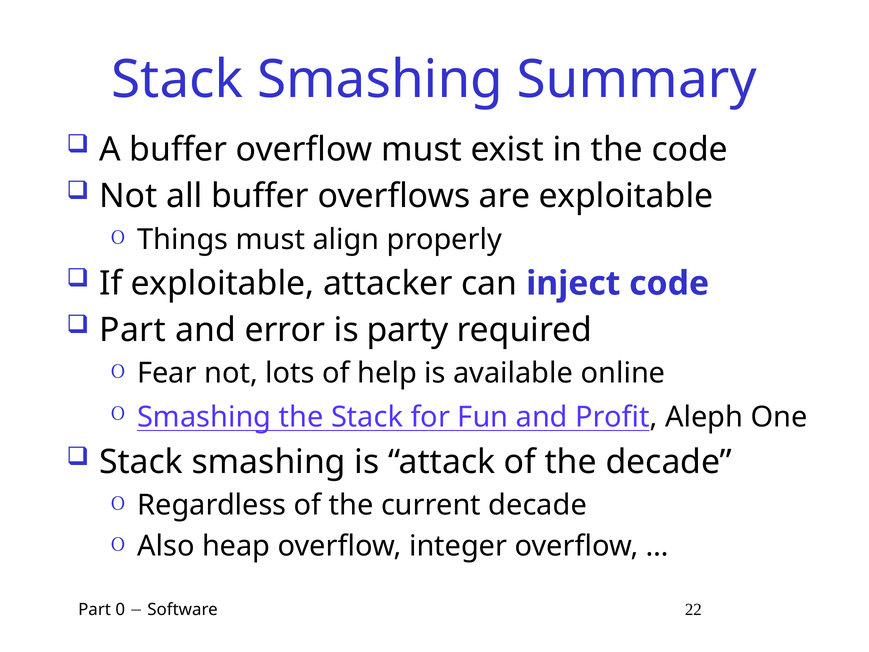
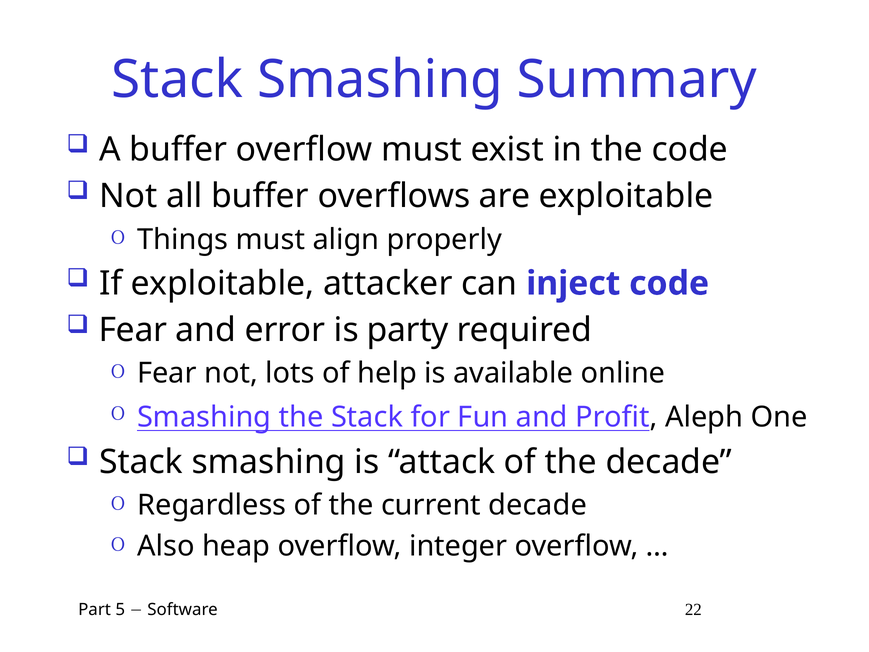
Part at (133, 330): Part -> Fear
0: 0 -> 5
